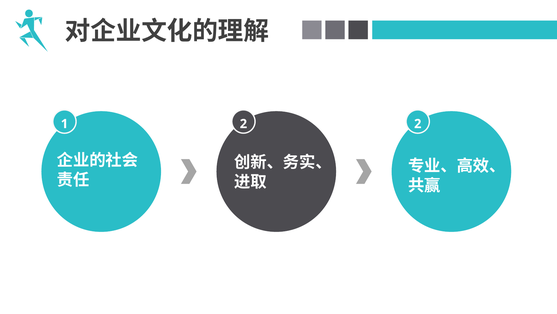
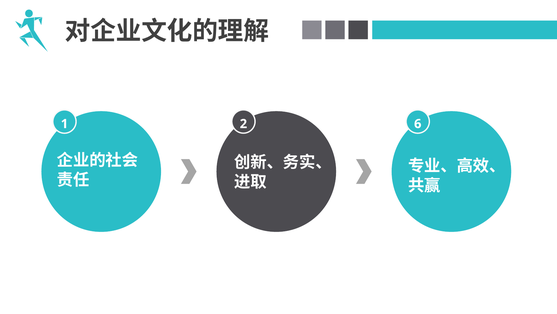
2 2: 2 -> 6
